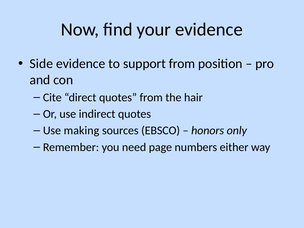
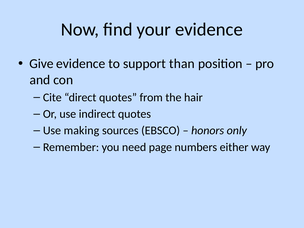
Side: Side -> Give
support from: from -> than
